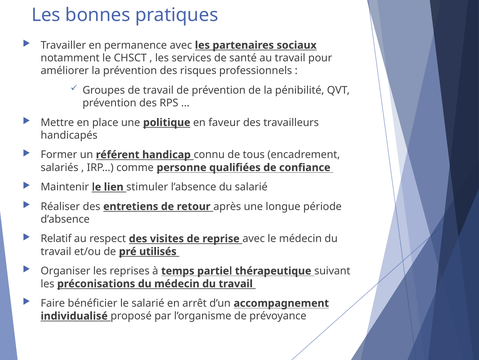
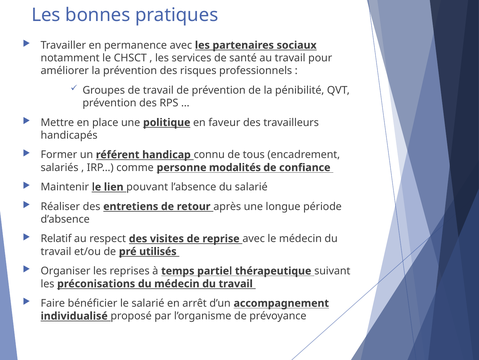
qualifiées: qualifiées -> modalités
stimuler: stimuler -> pouvant
